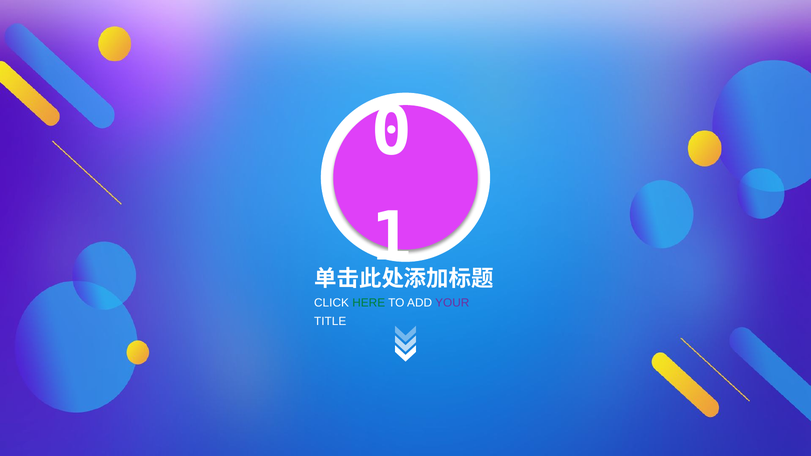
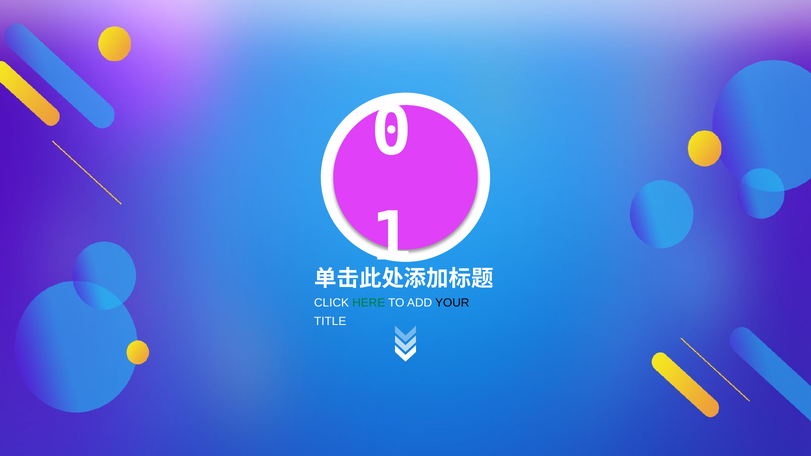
YOUR colour: purple -> black
